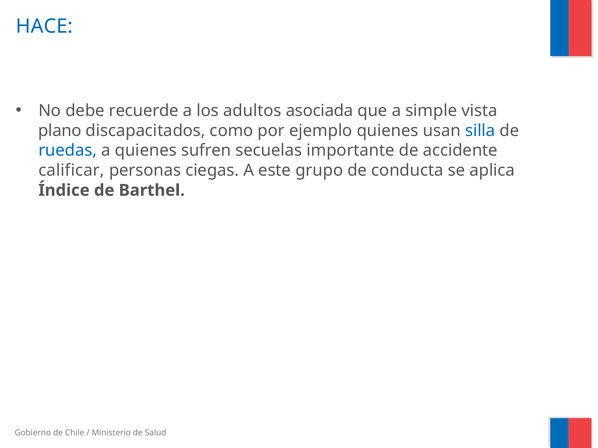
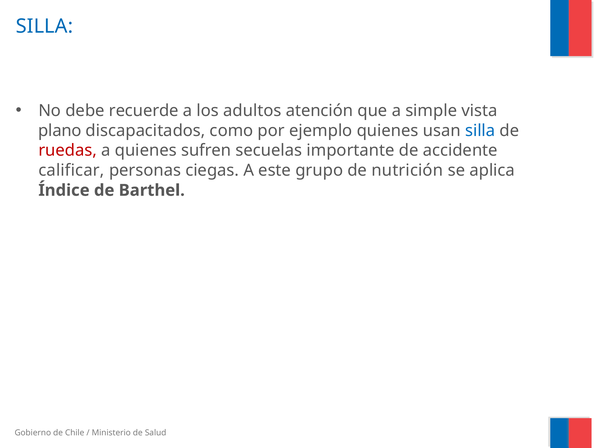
HACE at (44, 26): HACE -> SILLA
asociada: asociada -> atención
ruedas colour: blue -> red
conducta: conducta -> nutrición
